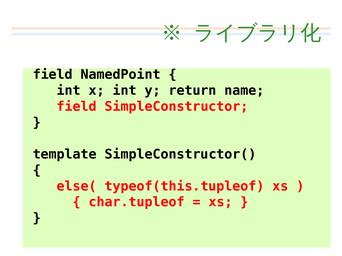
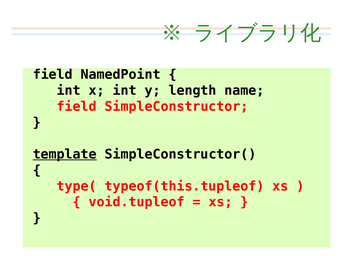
return: return -> length
template underline: none -> present
else(: else( -> type(
char.tupleof: char.tupleof -> void.tupleof
